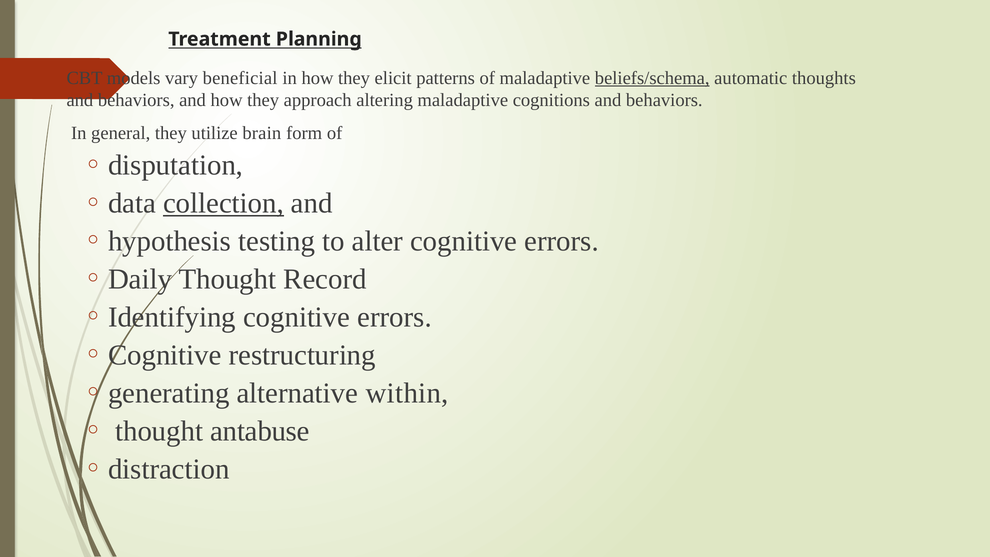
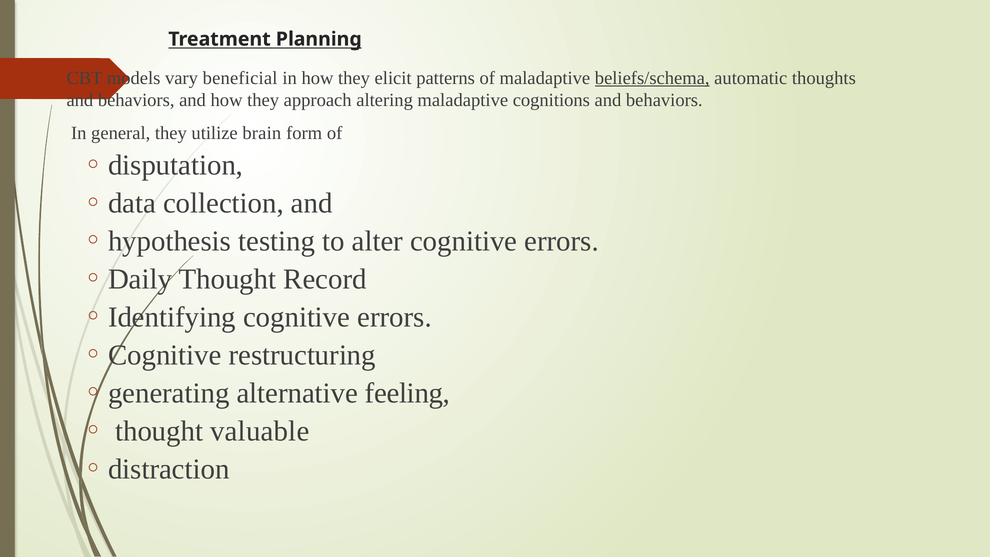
collection underline: present -> none
within: within -> feeling
antabuse: antabuse -> valuable
